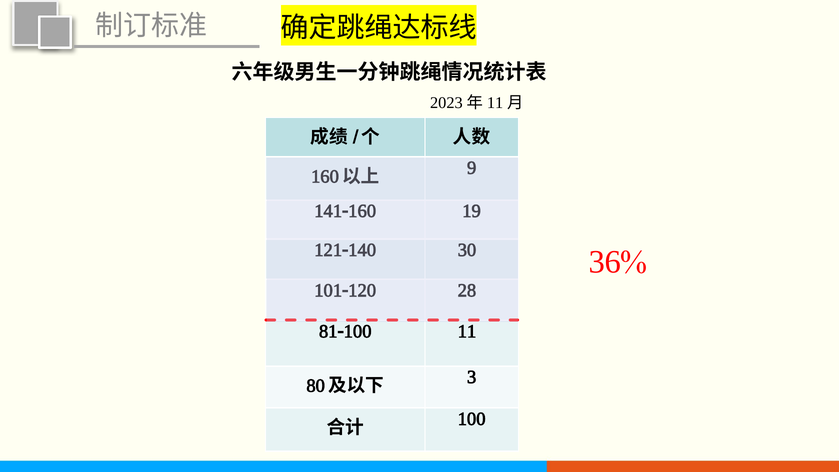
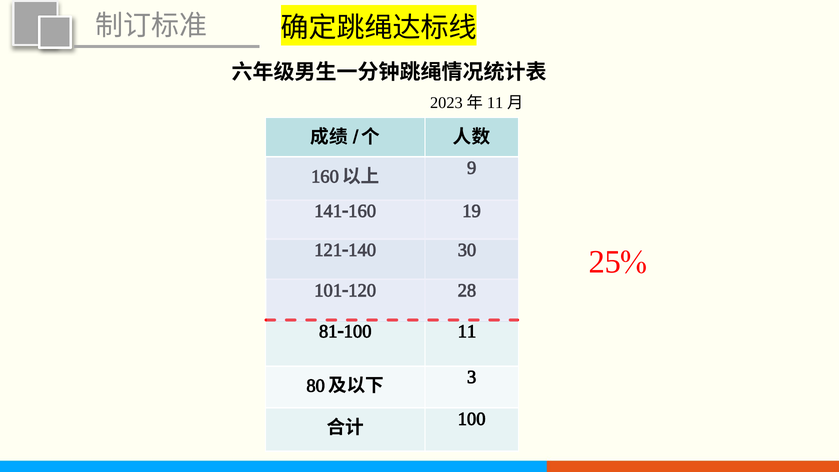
36%: 36% -> 25%
